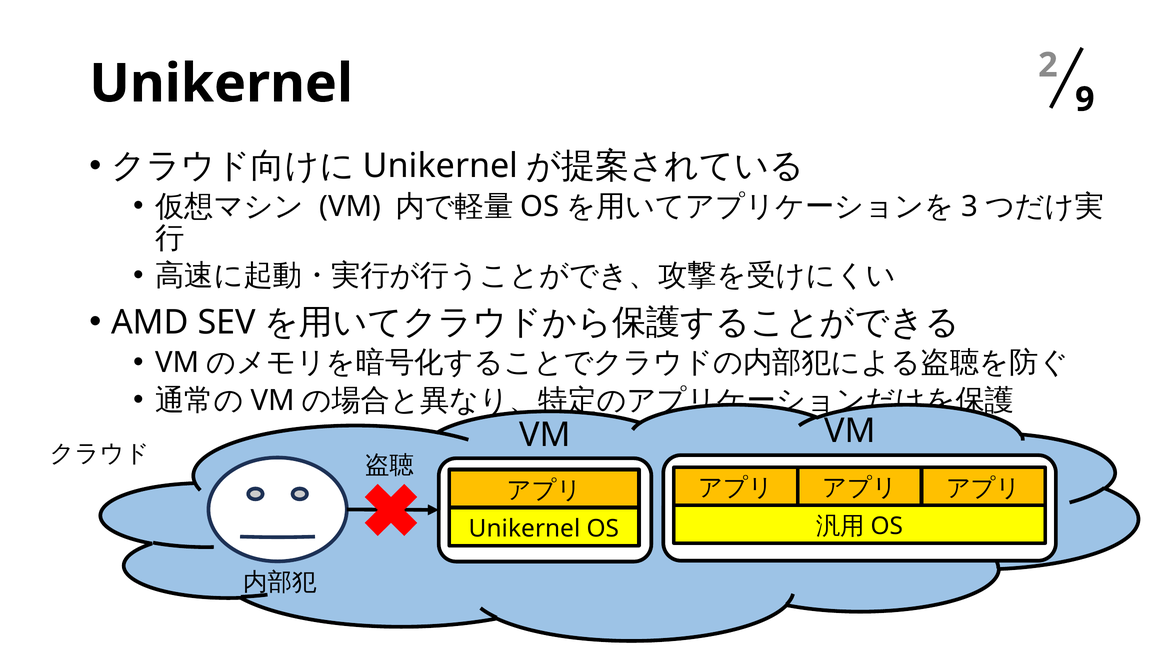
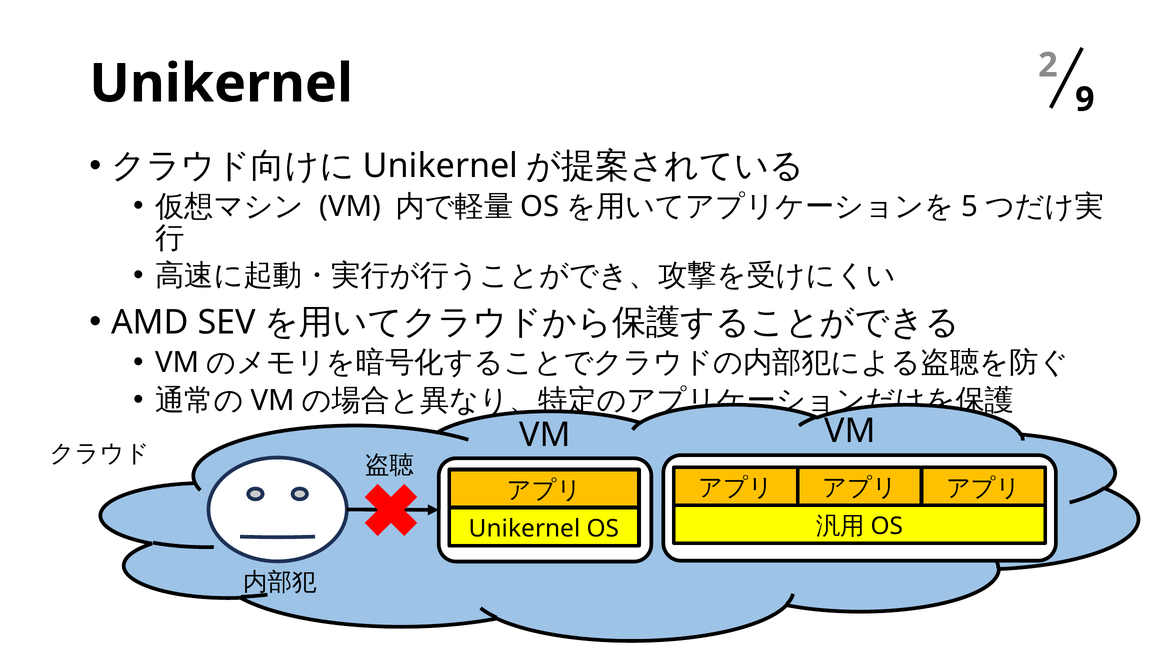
3: 3 -> 5
